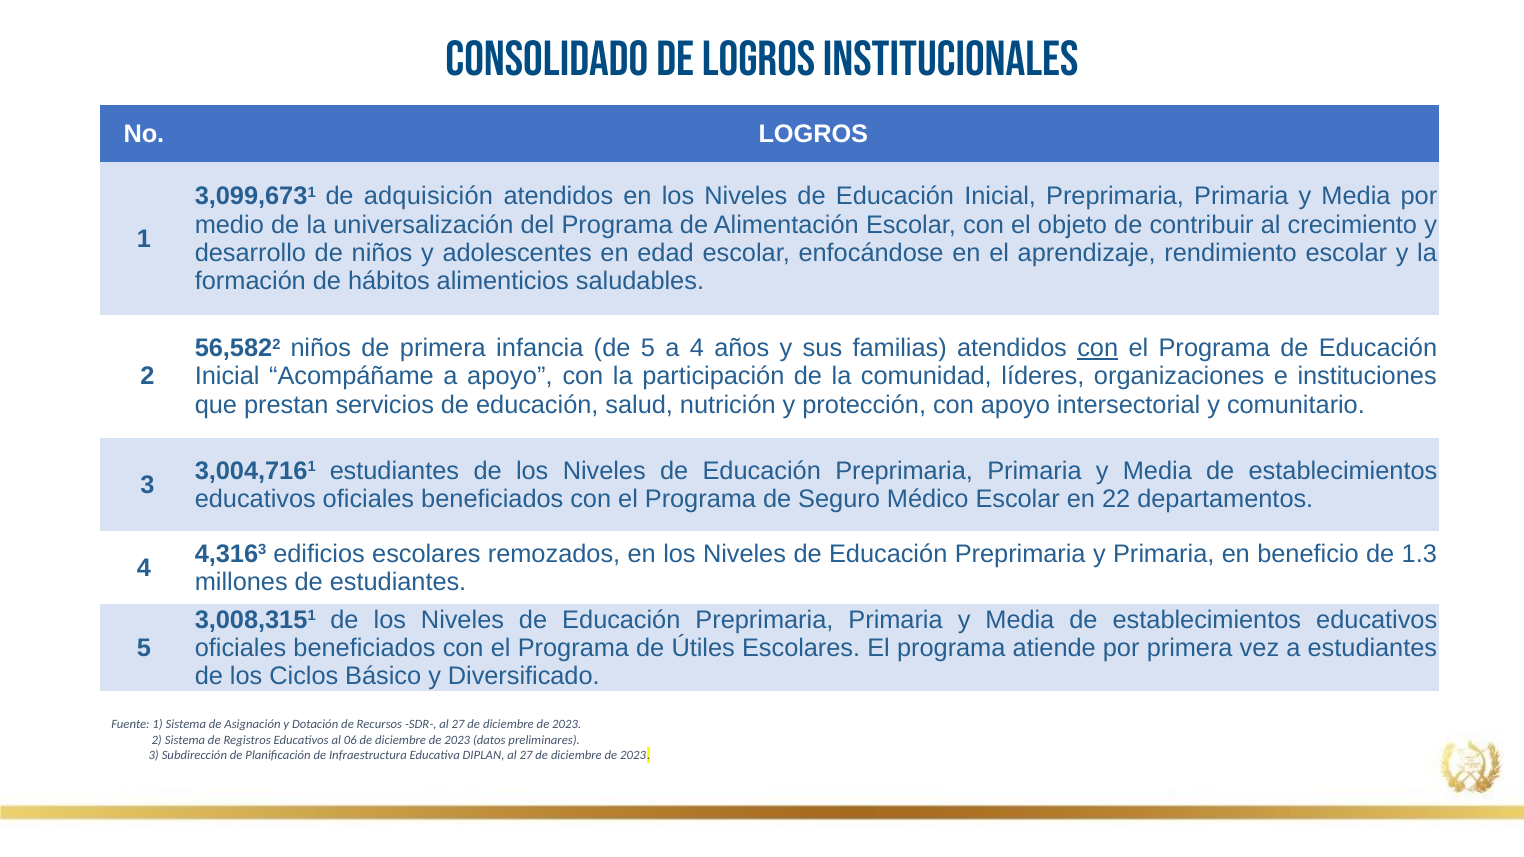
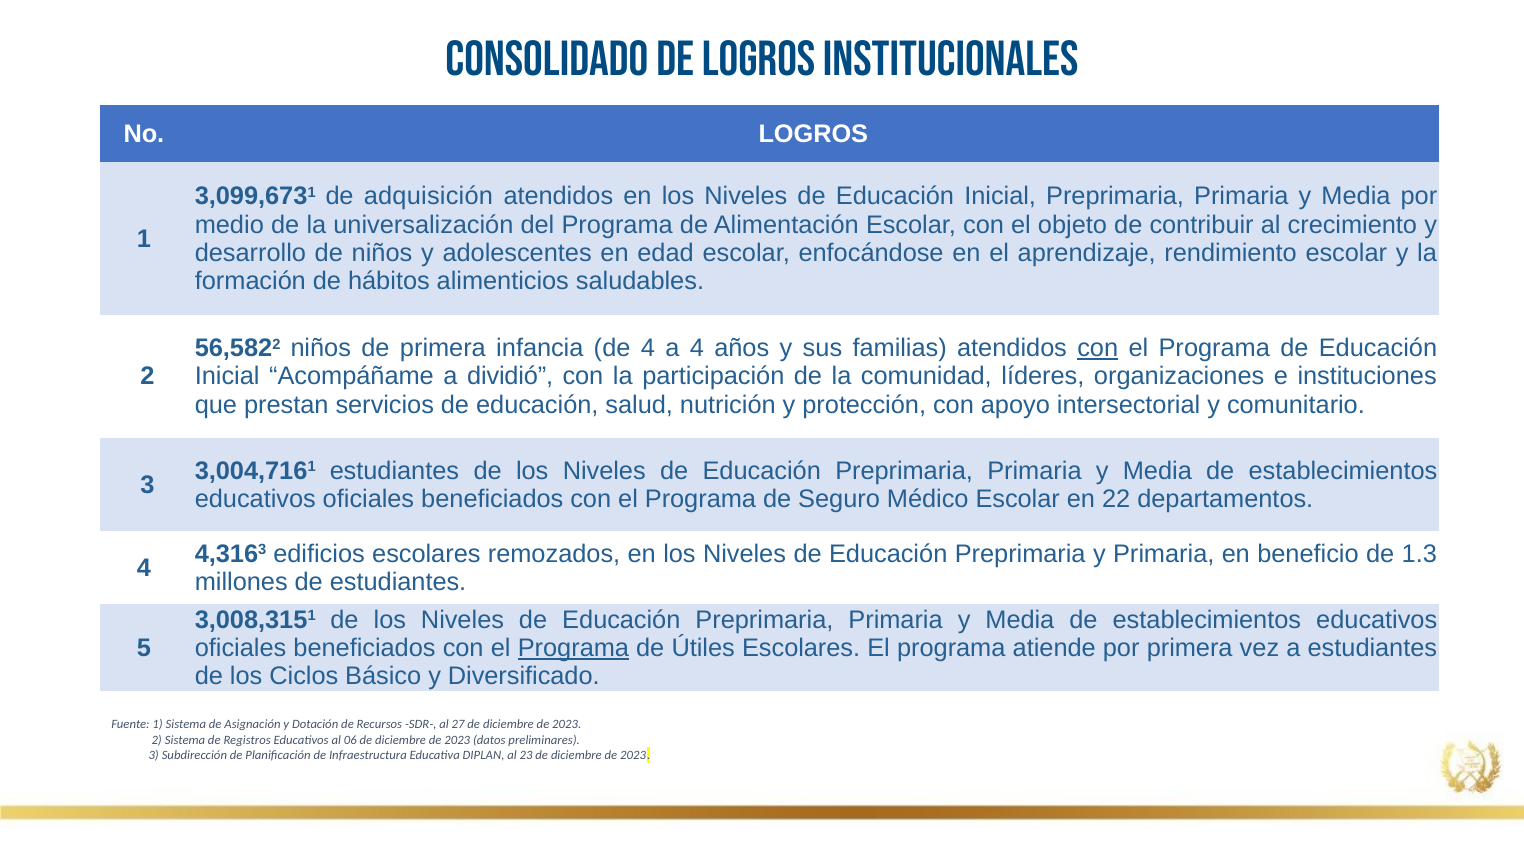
de 5: 5 -> 4
a apoyo: apoyo -> dividió
Programa at (573, 648) underline: none -> present
DIPLAN al 27: 27 -> 23
